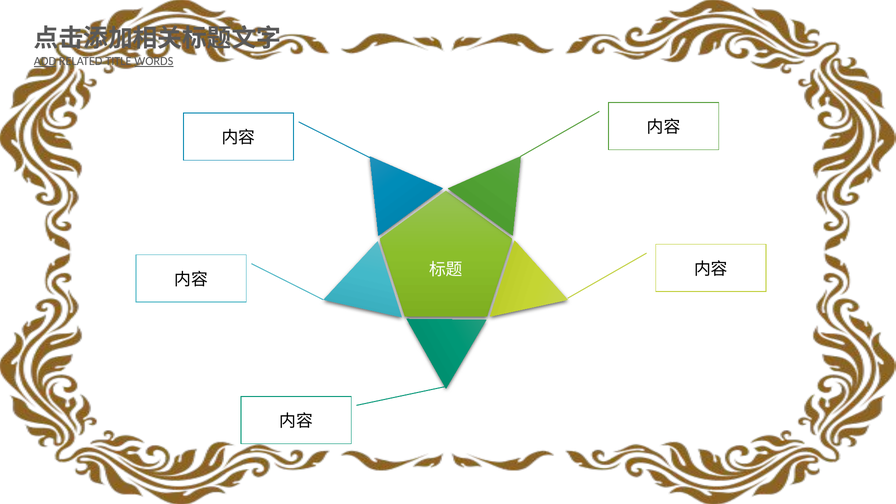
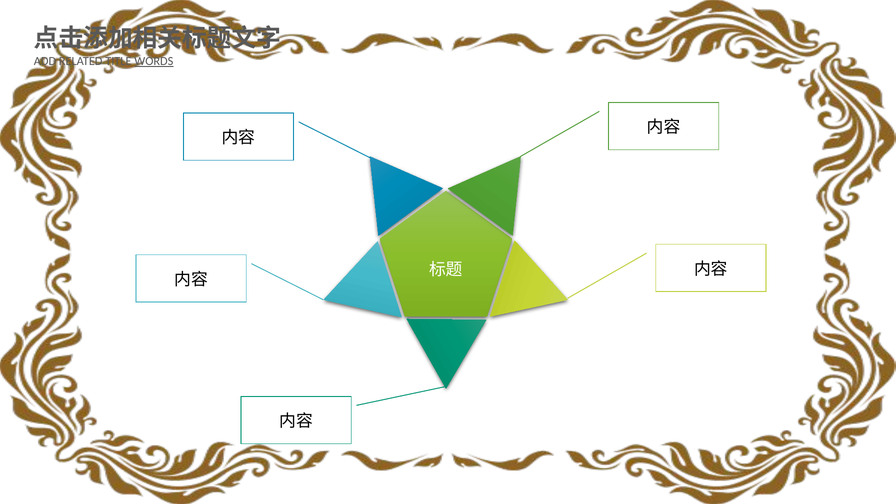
ADD underline: present -> none
